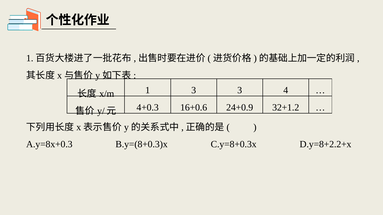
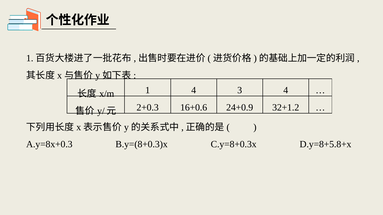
1 3: 3 -> 4
4+0.3: 4+0.3 -> 2+0.3
D.y=8+2.2+x: D.y=8+2.2+x -> D.y=8+5.8+x
